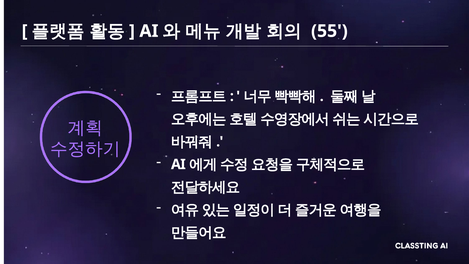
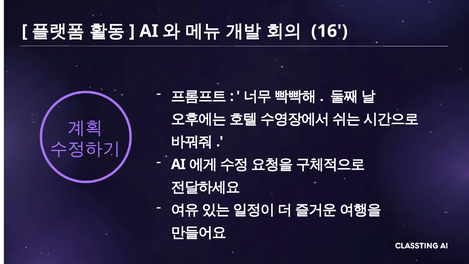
55: 55 -> 16
